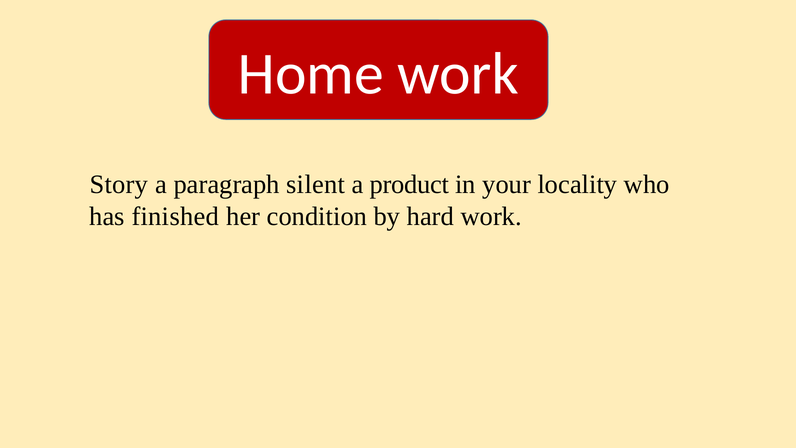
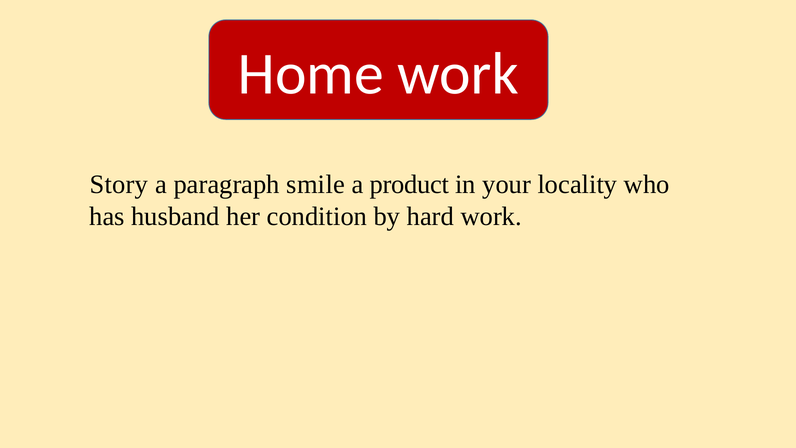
silent: silent -> smile
finished: finished -> husband
